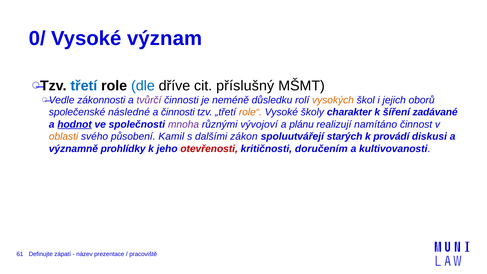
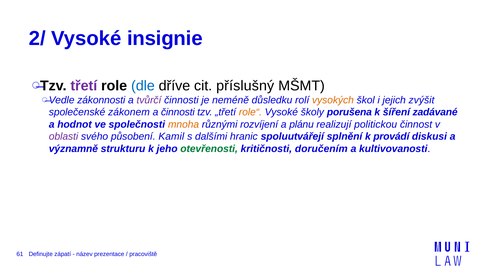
0/: 0/ -> 2/
význam: význam -> insignie
třetí colour: blue -> purple
oborů: oborů -> zvýšit
následné: následné -> zákonem
charakter: charakter -> porušena
hodnot underline: present -> none
mnoha colour: purple -> orange
vývojoví: vývojoví -> rozvíjení
namítáno: namítáno -> politickou
oblasti colour: orange -> purple
zákon: zákon -> hranic
starých: starých -> splnění
prohlídky: prohlídky -> strukturu
otevřenosti colour: red -> green
